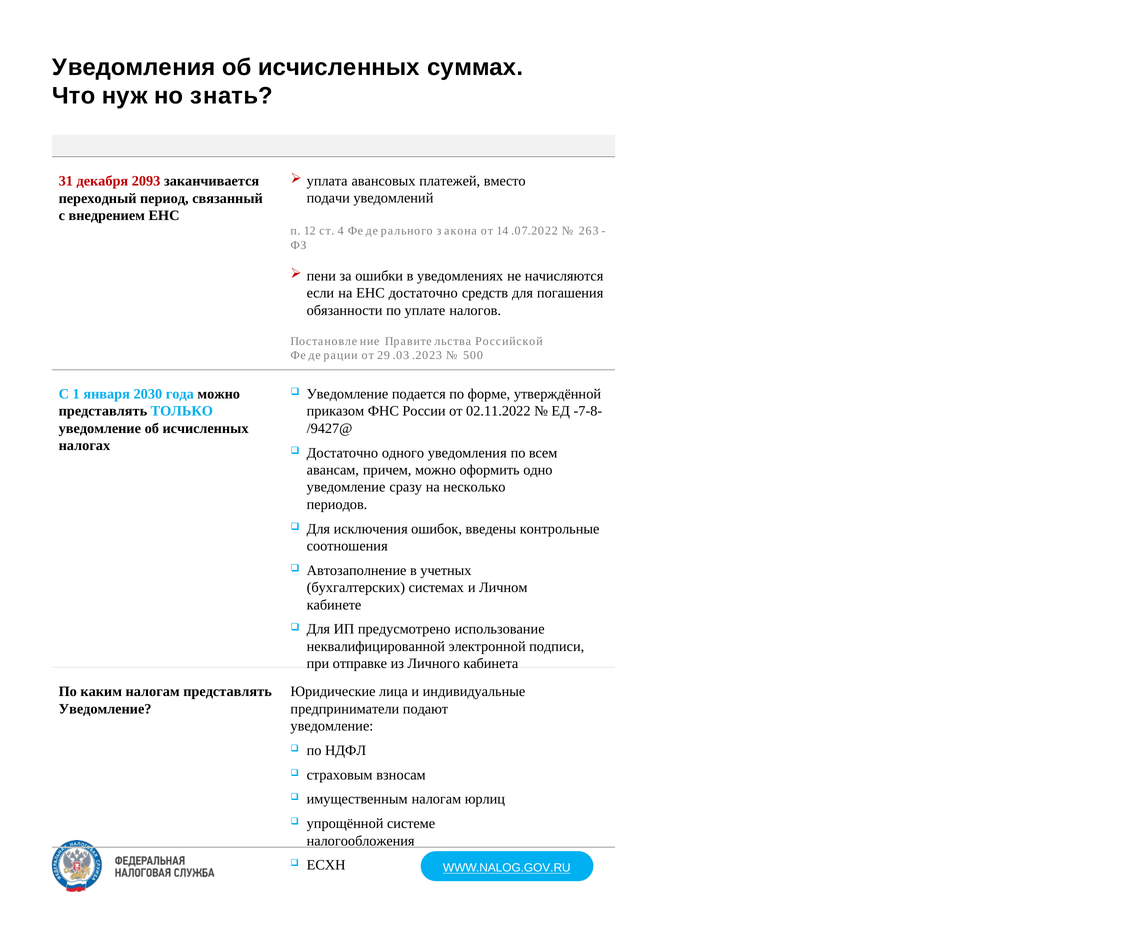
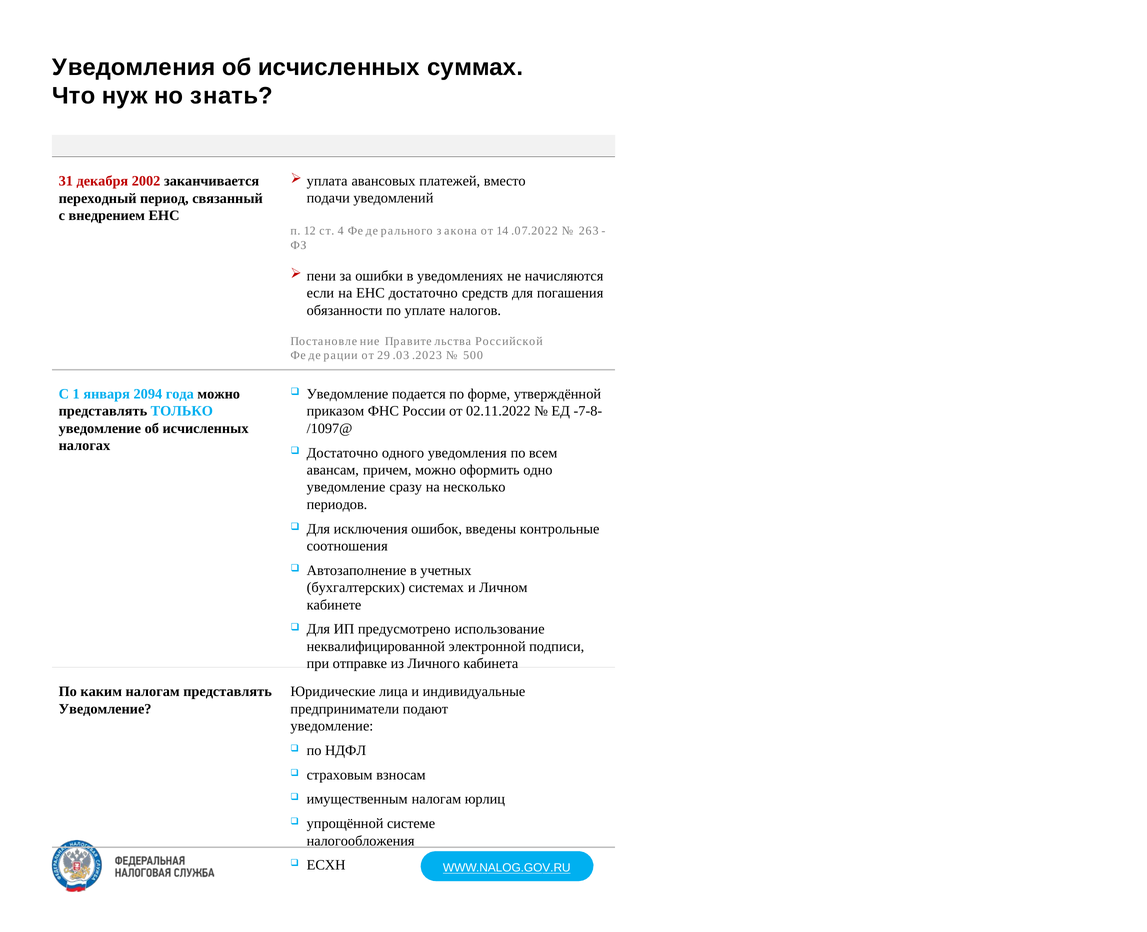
2093: 2093 -> 2002
2030: 2030 -> 2094
/9427@: /9427@ -> /1097@
